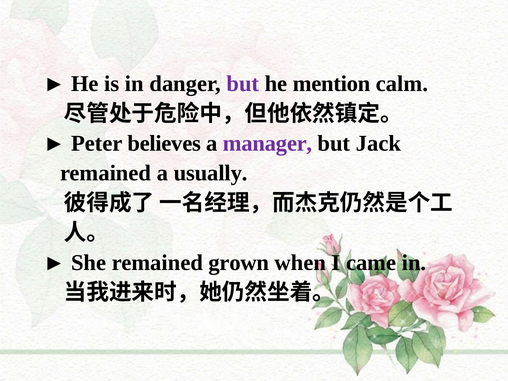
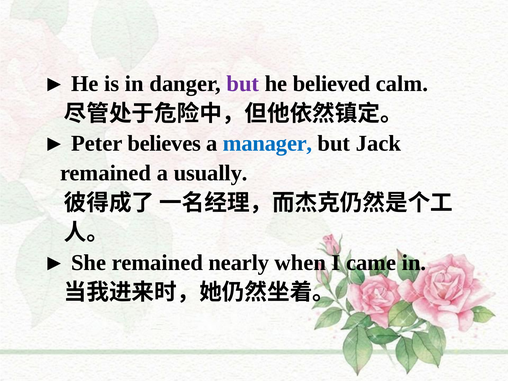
mention: mention -> believed
manager colour: purple -> blue
grown: grown -> nearly
